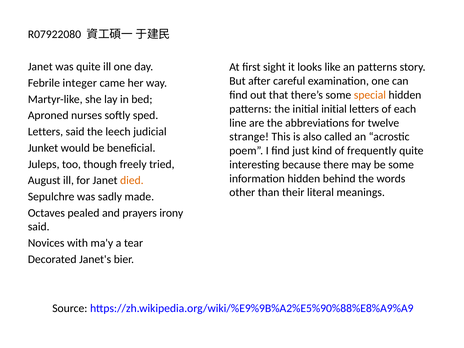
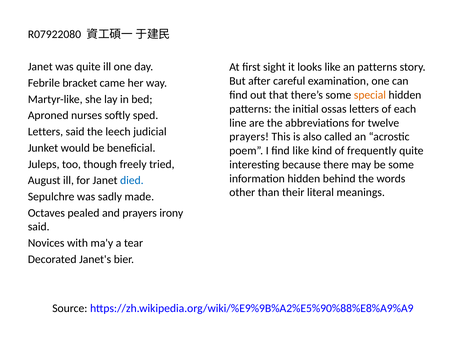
integer: integer -> bracket
initial initial: initial -> ossas
strange at (249, 137): strange -> prayers
find just: just -> like
died colour: orange -> blue
